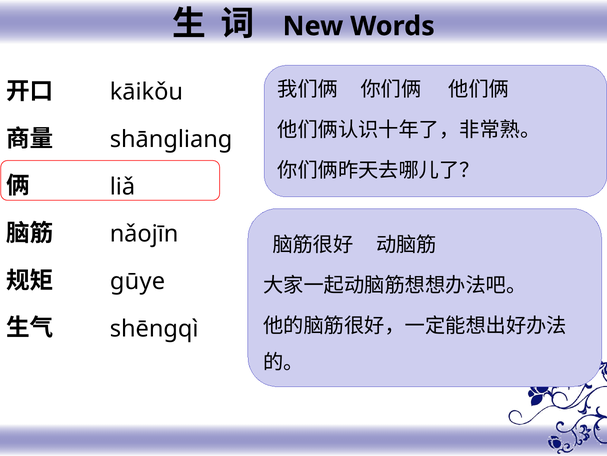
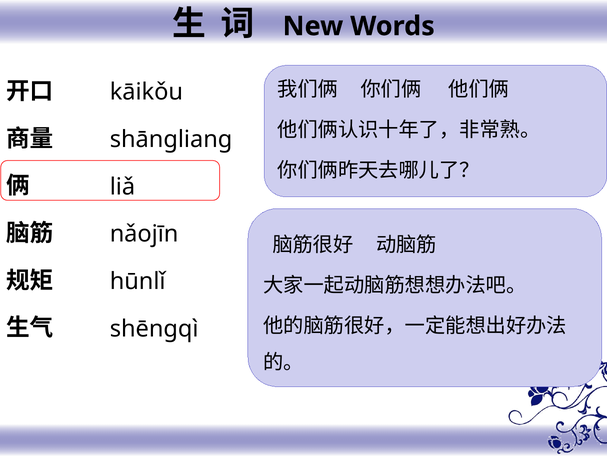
gūye: gūye -> hūnlǐ
